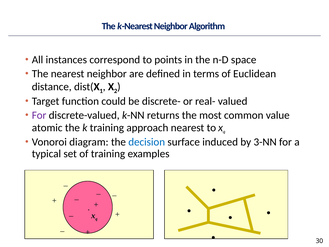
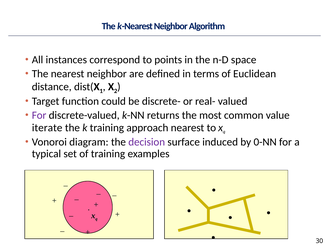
atomic: atomic -> iterate
decision colour: blue -> purple
3-NN: 3-NN -> 0-NN
